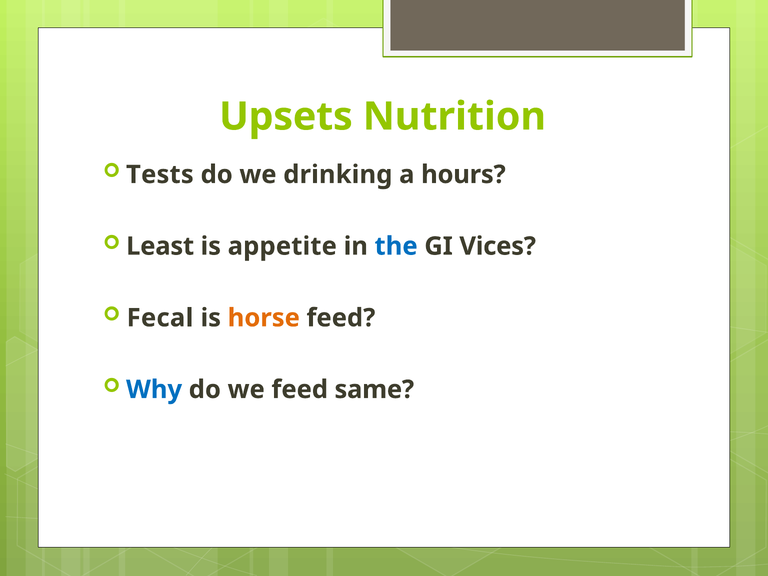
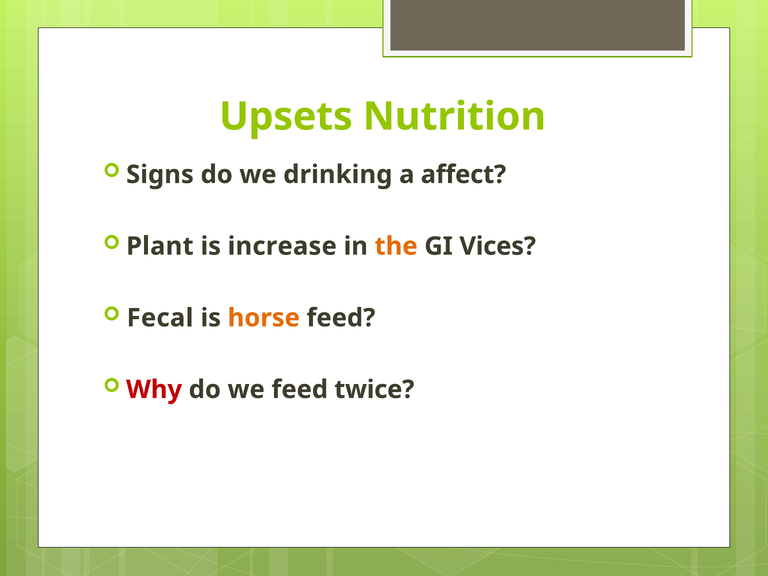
Tests: Tests -> Signs
hours: hours -> affect
Least: Least -> Plant
appetite: appetite -> increase
the colour: blue -> orange
Why colour: blue -> red
same: same -> twice
